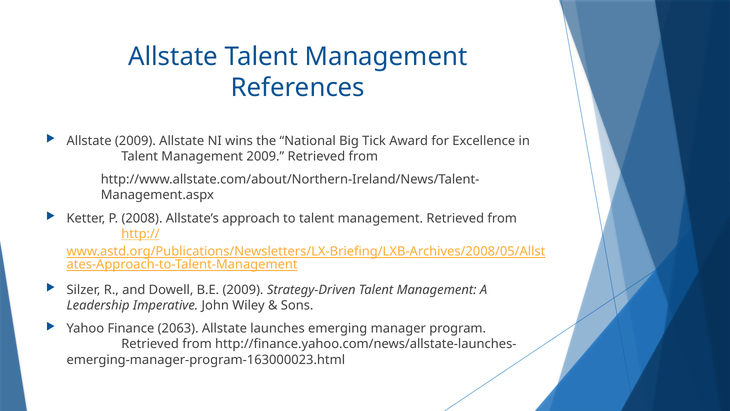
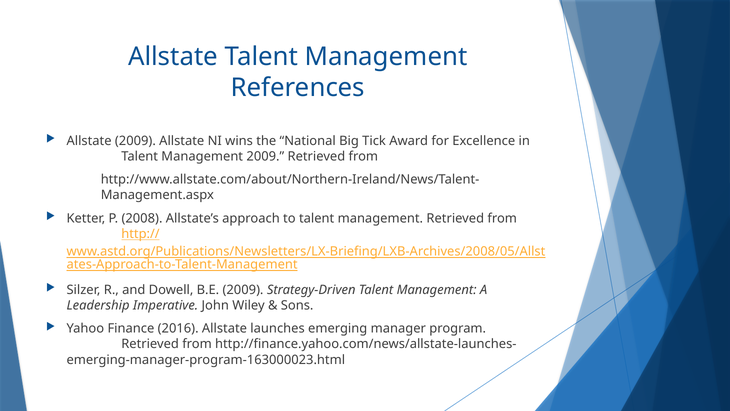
2063: 2063 -> 2016
